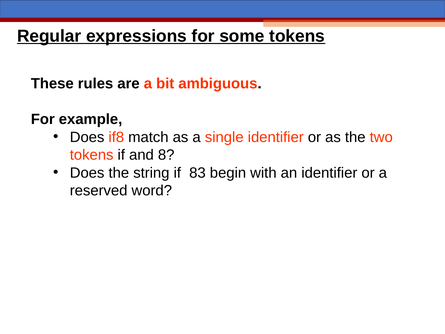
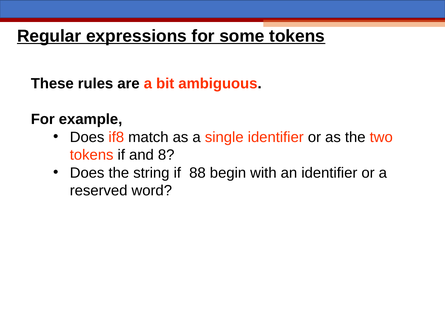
83: 83 -> 88
